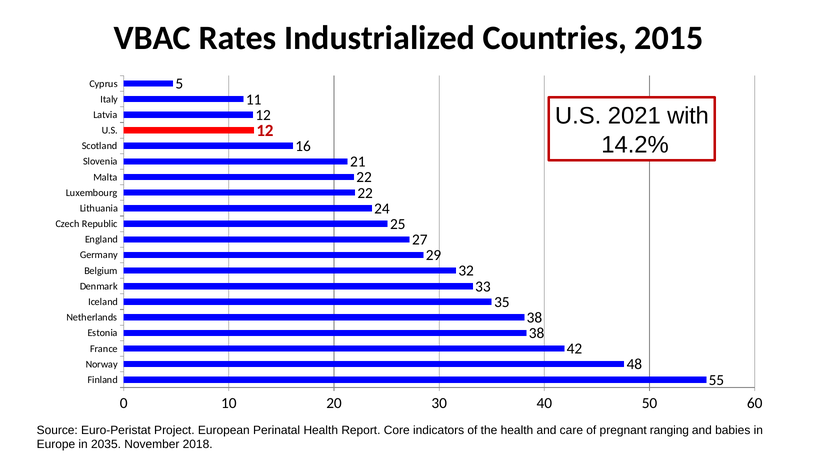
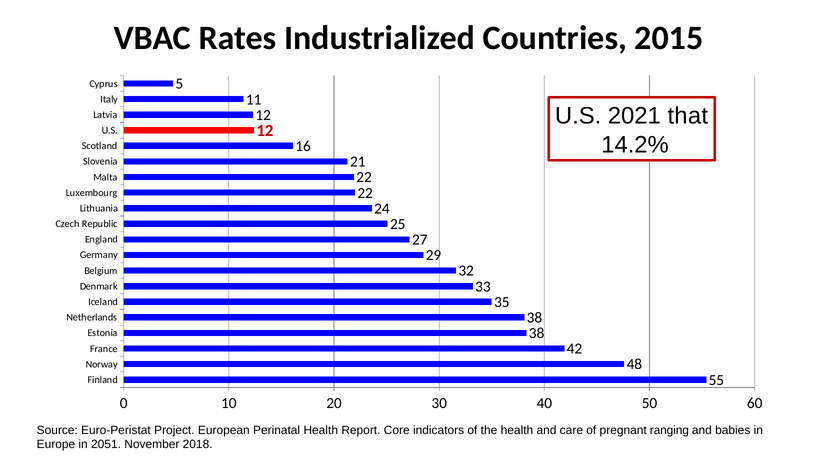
with: with -> that
2035: 2035 -> 2051
